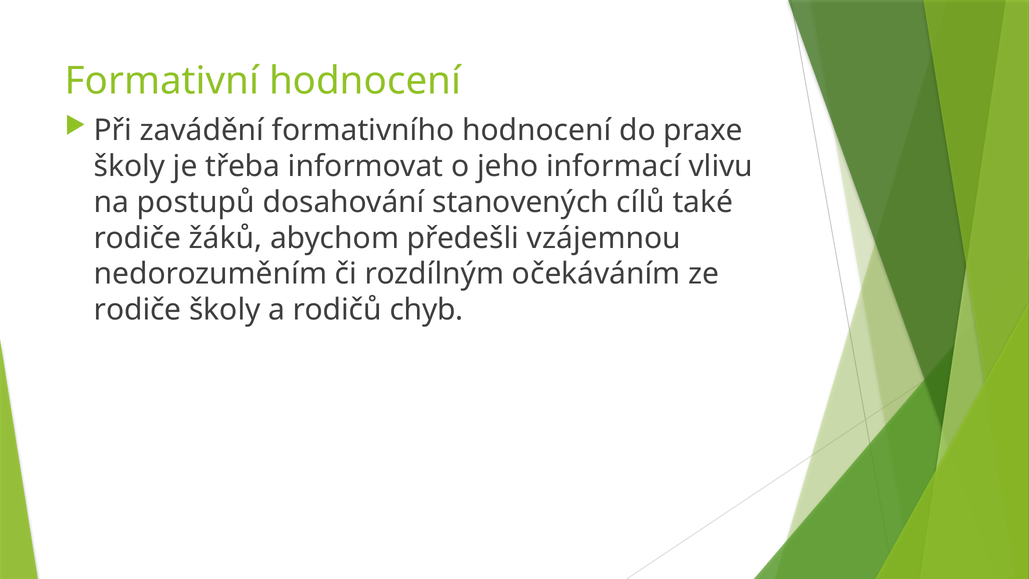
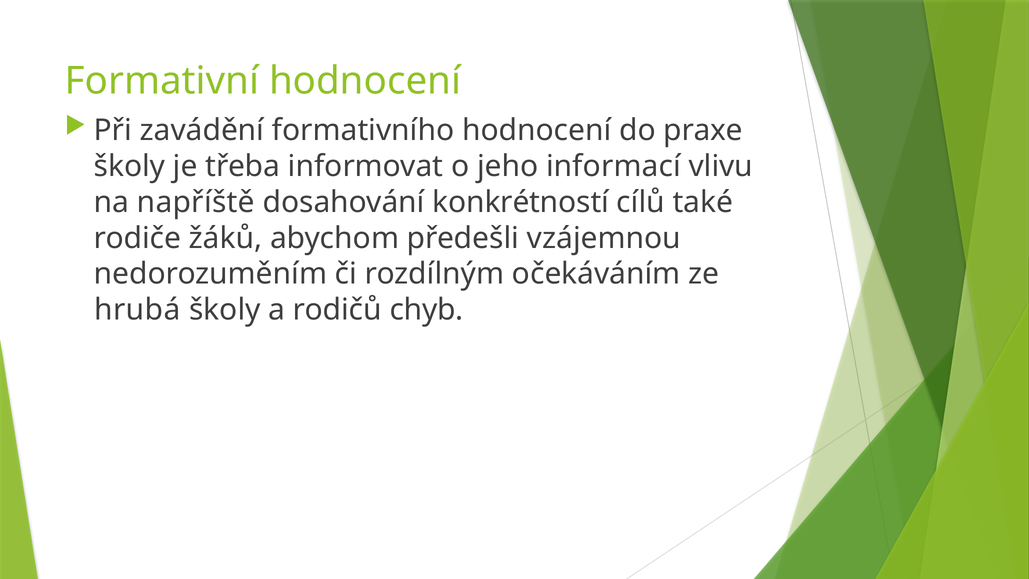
postupů: postupů -> napříště
stanovených: stanovených -> konkrétností
rodiče at (138, 310): rodiče -> hrubá
